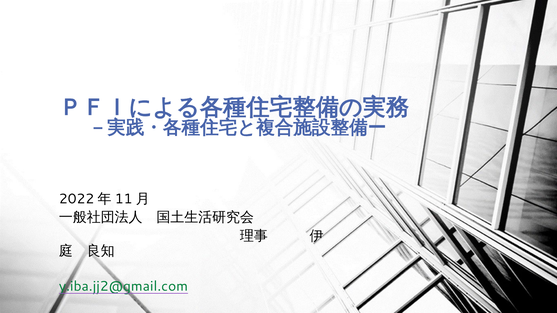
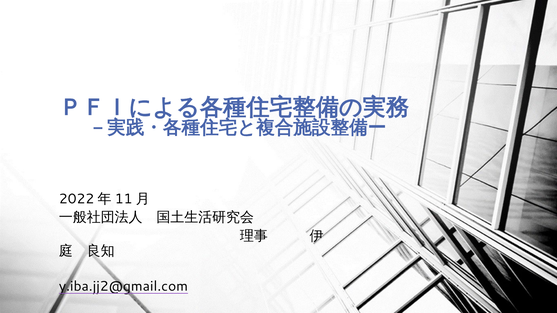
y.iba.jj2@gmail.com colour: green -> black
